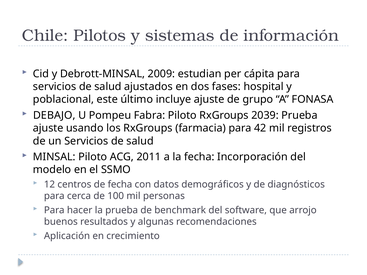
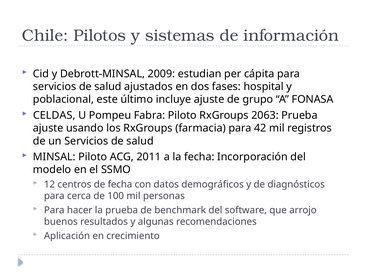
DEBAJO: DEBAJO -> CELDAS
2039: 2039 -> 2063
